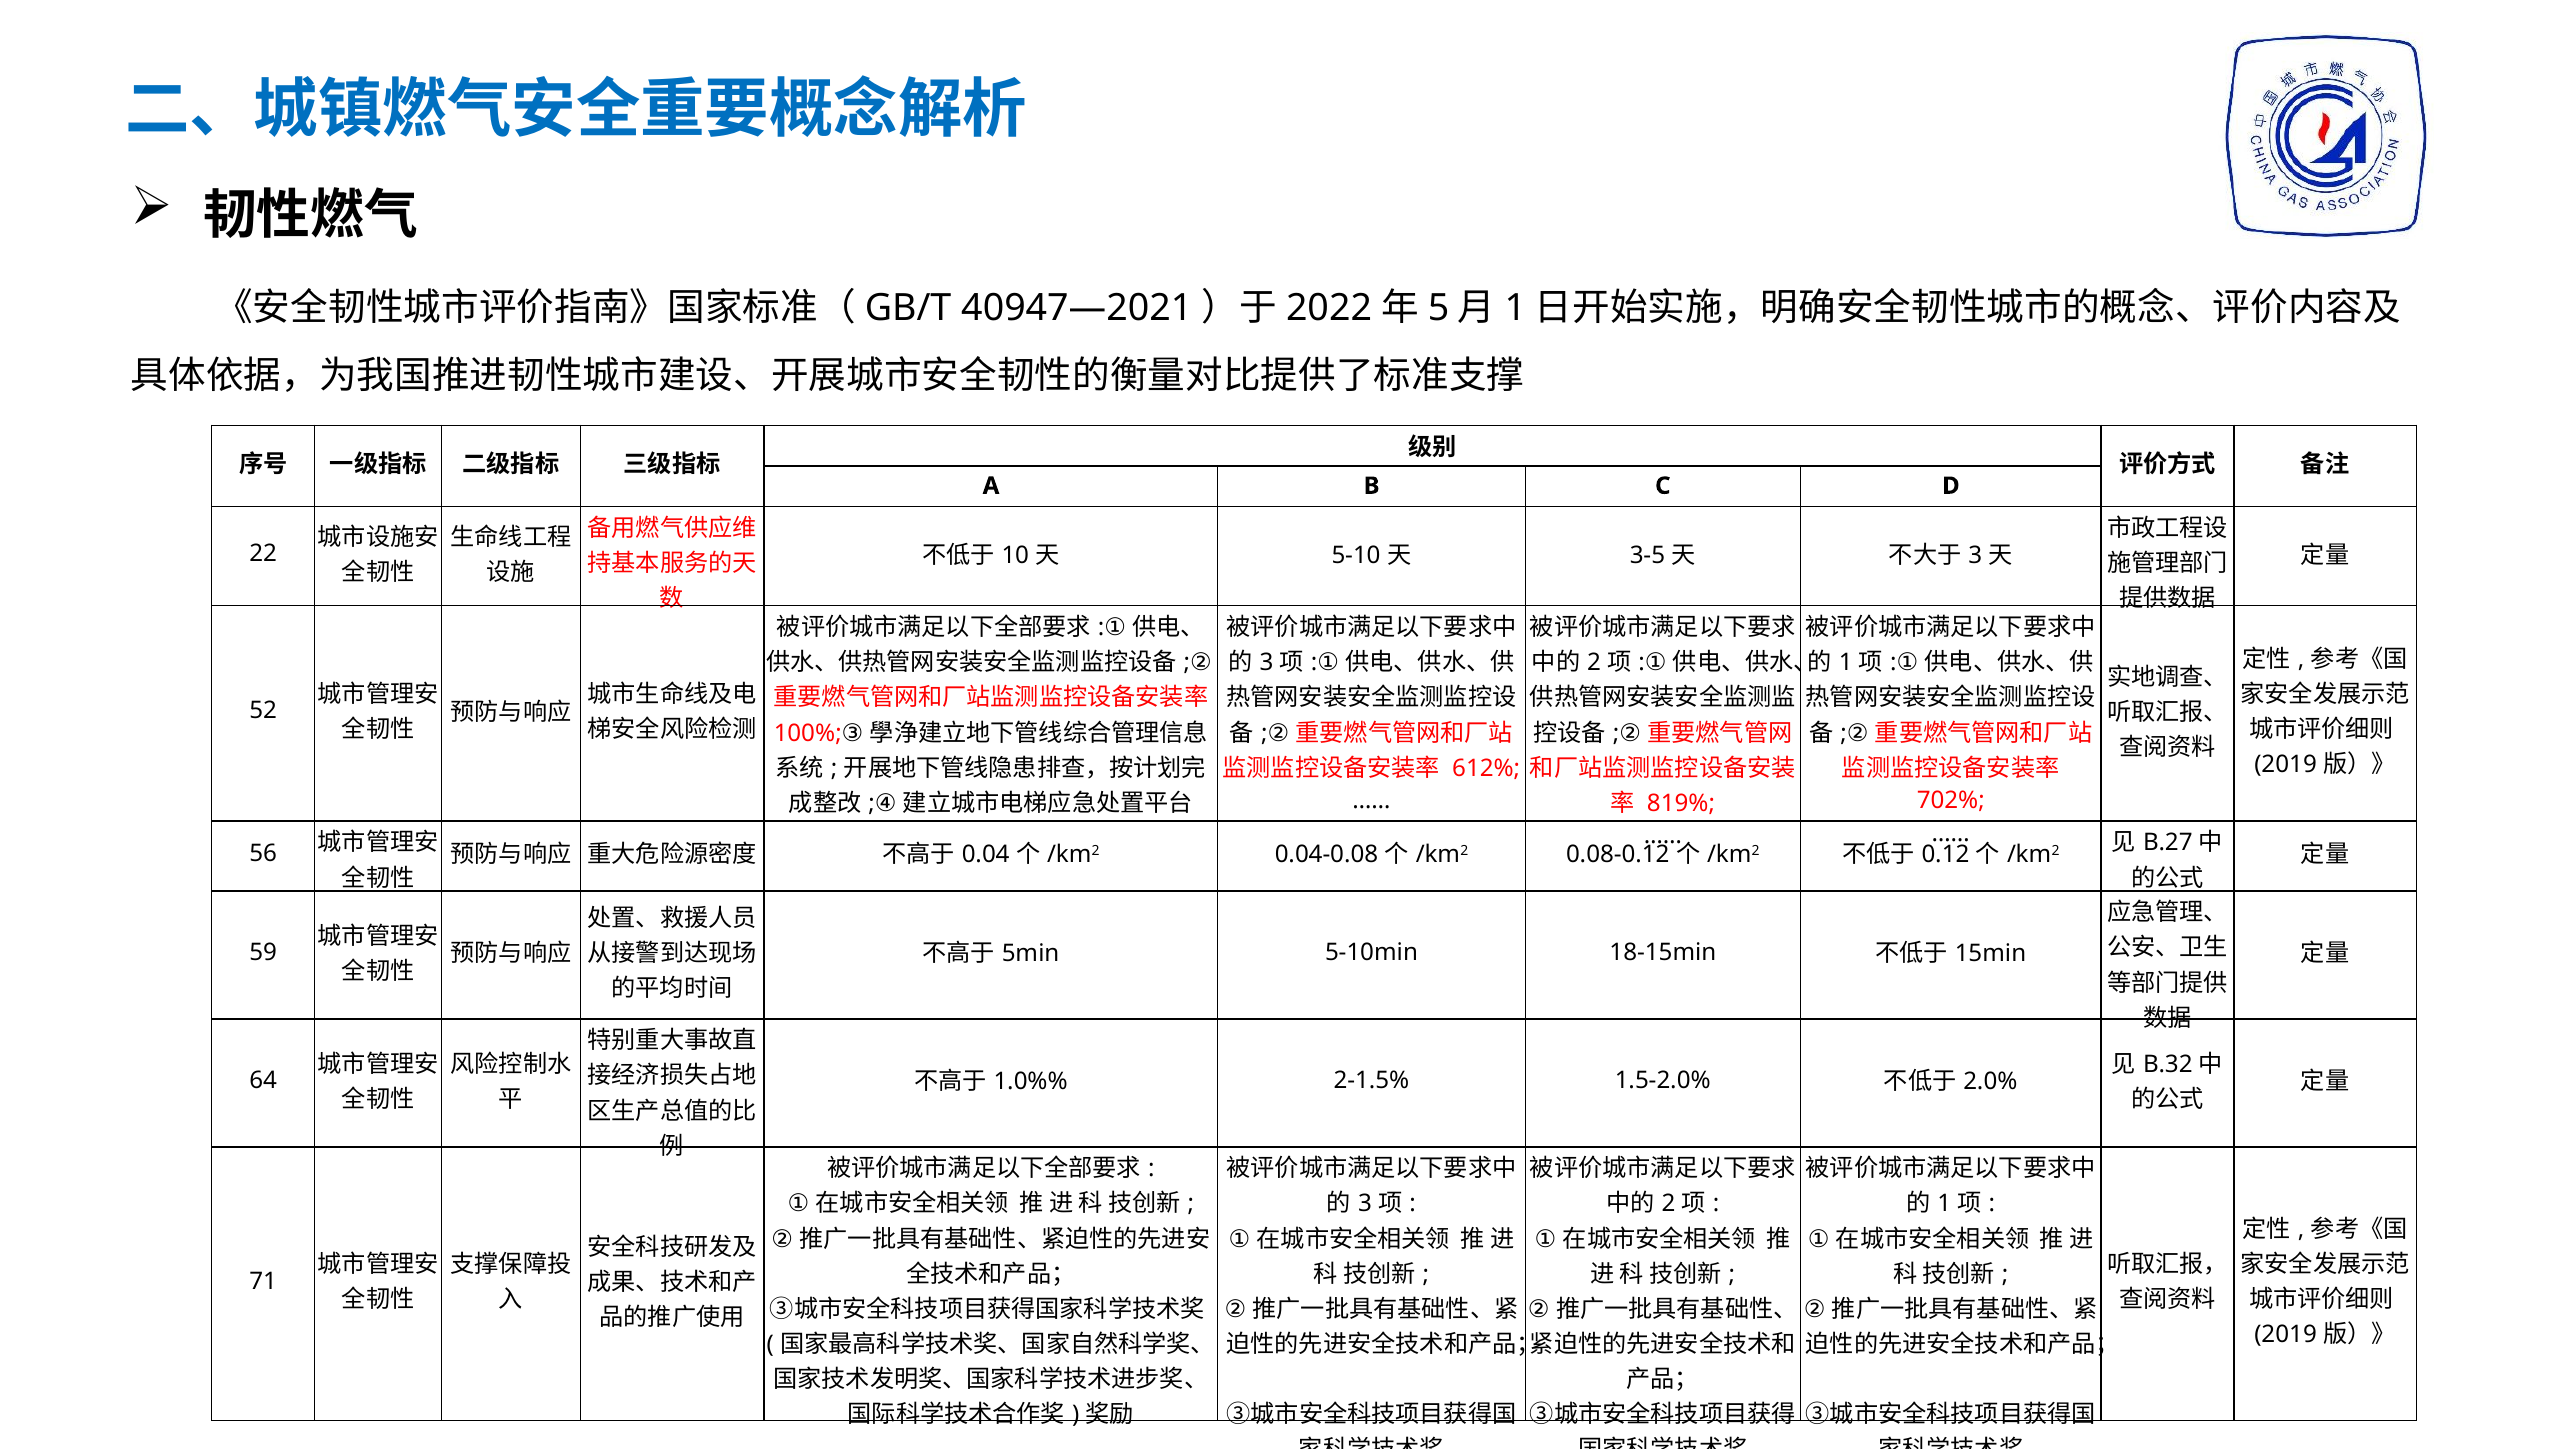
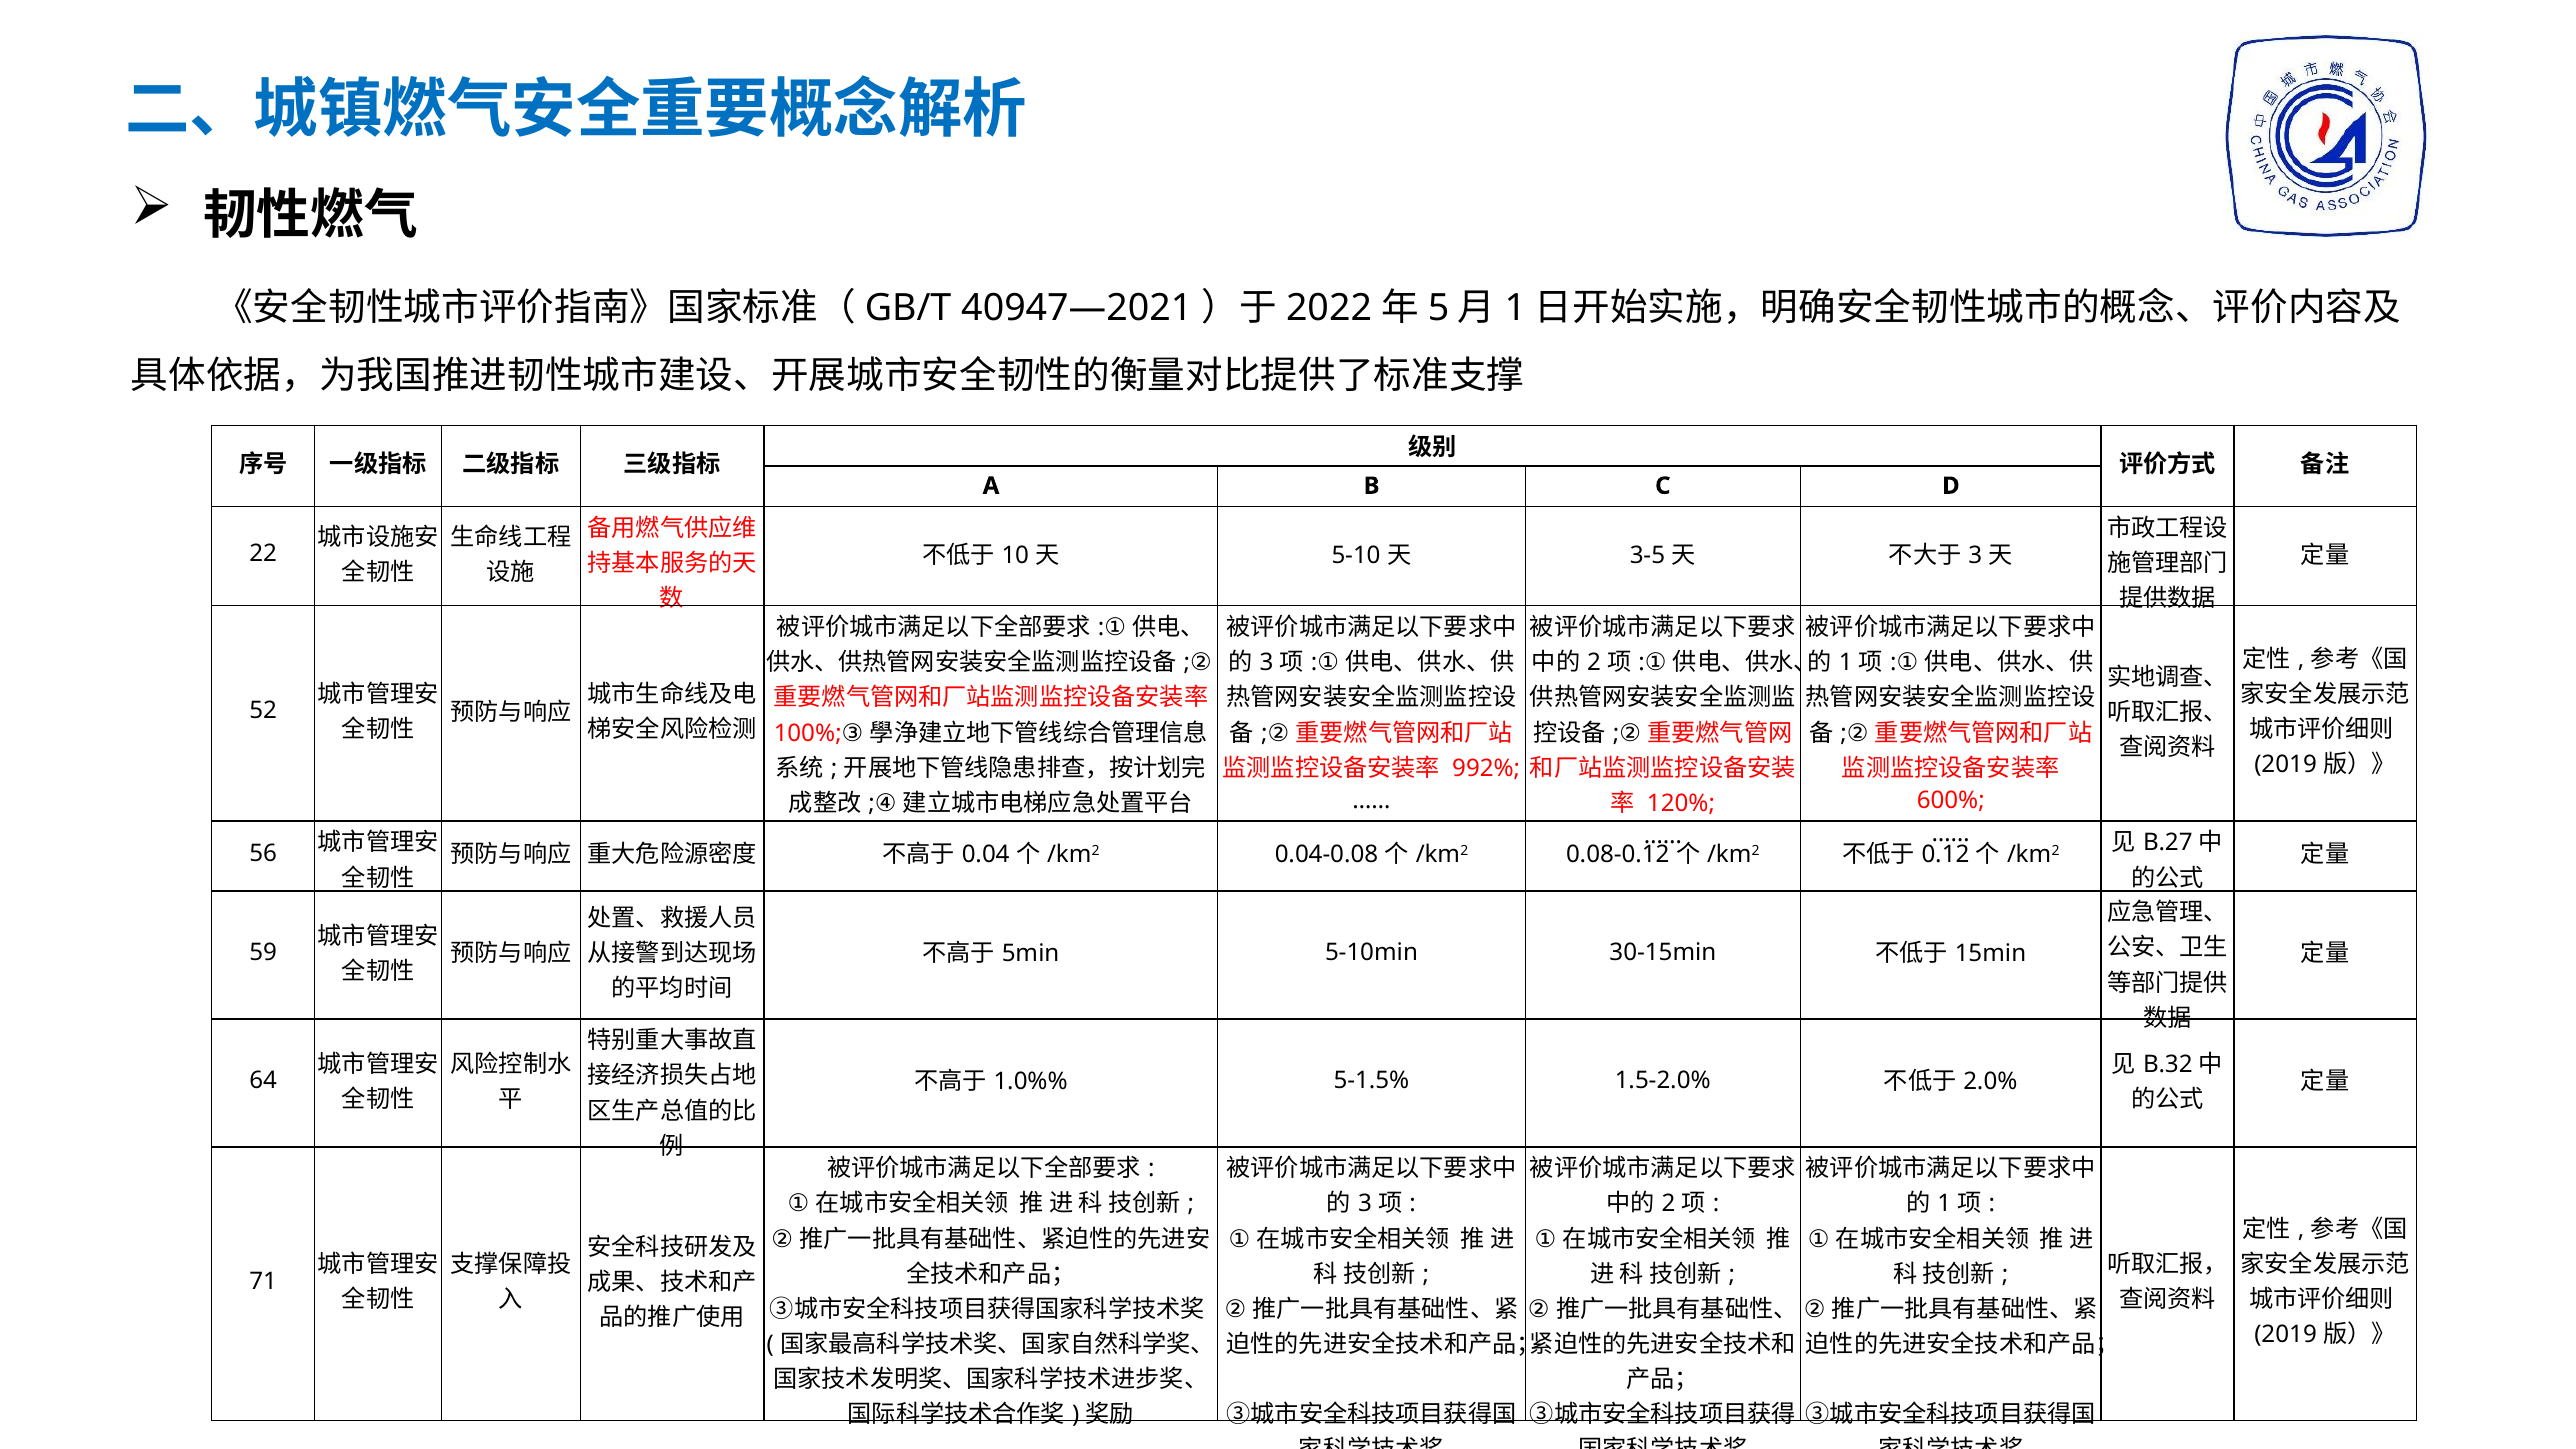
612%: 612% -> 992%
819%: 819% -> 120%
702%: 702% -> 600%
18-15min: 18-15min -> 30-15min
2-1.5%: 2-1.5% -> 5-1.5%
